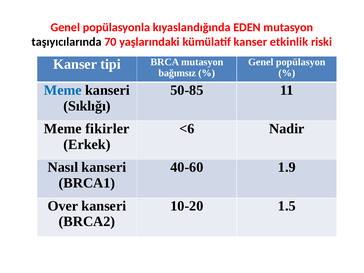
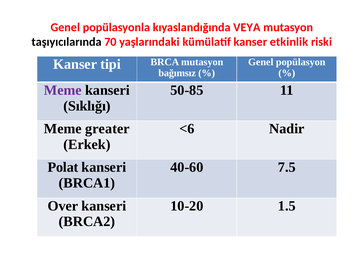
EDEN: EDEN -> VEYA
Meme at (63, 90) colour: blue -> purple
fikirler: fikirler -> greater
Nasıl: Nasıl -> Polat
1.9: 1.9 -> 7.5
